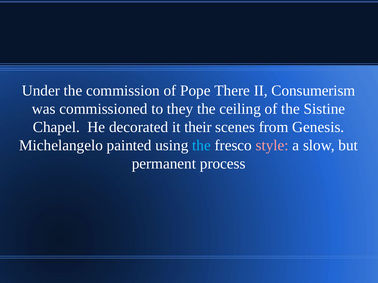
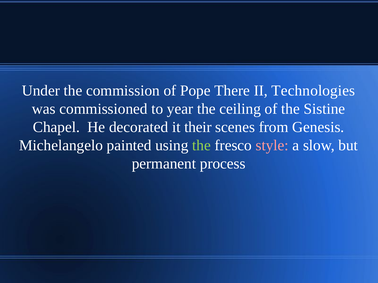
Consumerism: Consumerism -> Technologies
they: they -> year
the at (201, 146) colour: light blue -> light green
